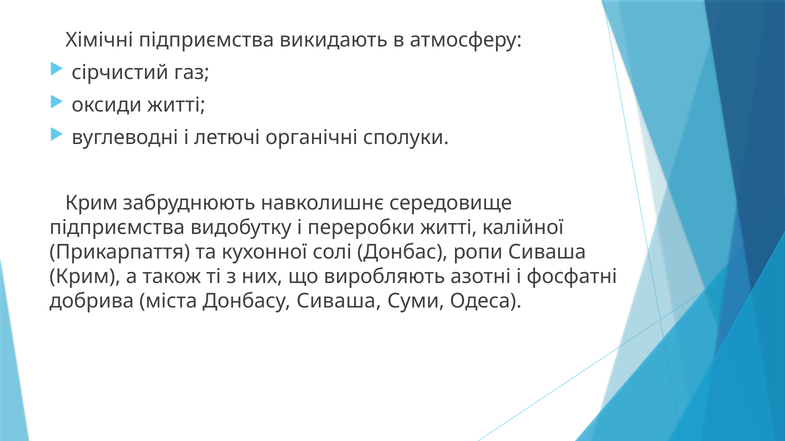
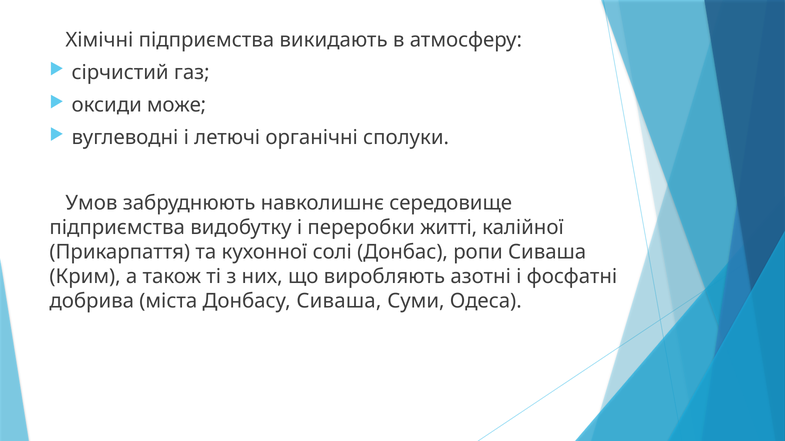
оксиди житті: житті -> може
Крим at (92, 203): Крим -> Умов
